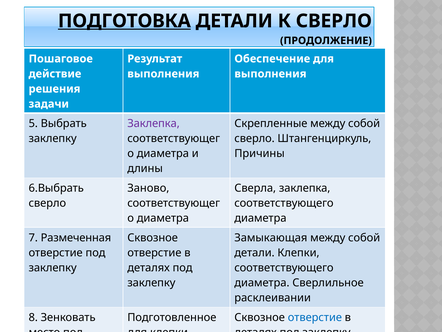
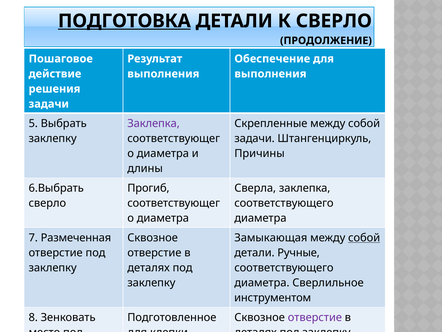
сверло at (255, 138): сверло -> задачи
Заново: Заново -> Прогиб
собой at (364, 237) underline: none -> present
детали Клепки: Клепки -> Ручные
расклеивании: расклеивании -> инструментом
отверстие at (315, 317) colour: blue -> purple
